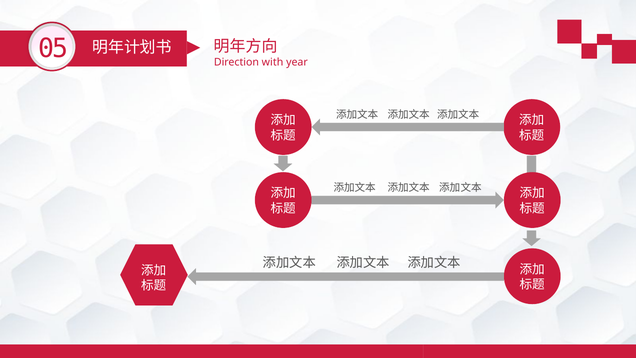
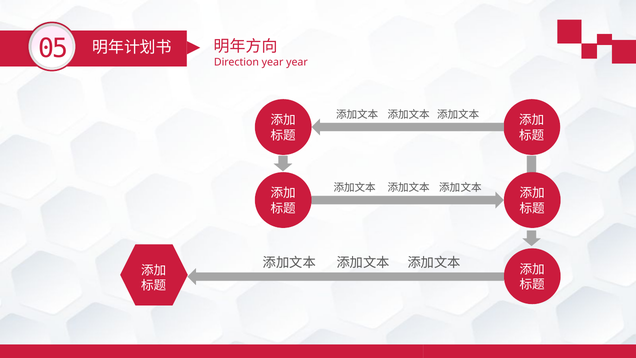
Direction with: with -> year
